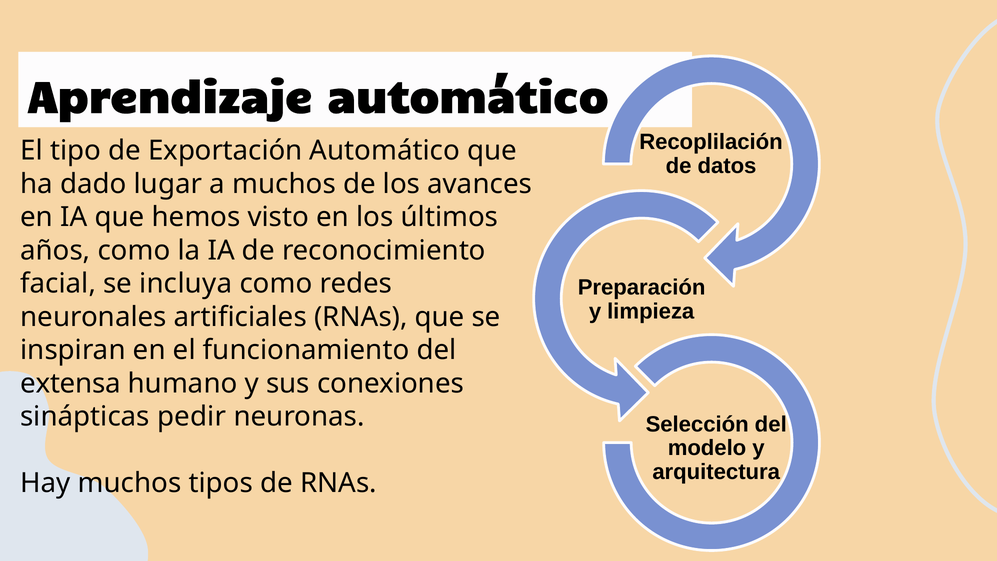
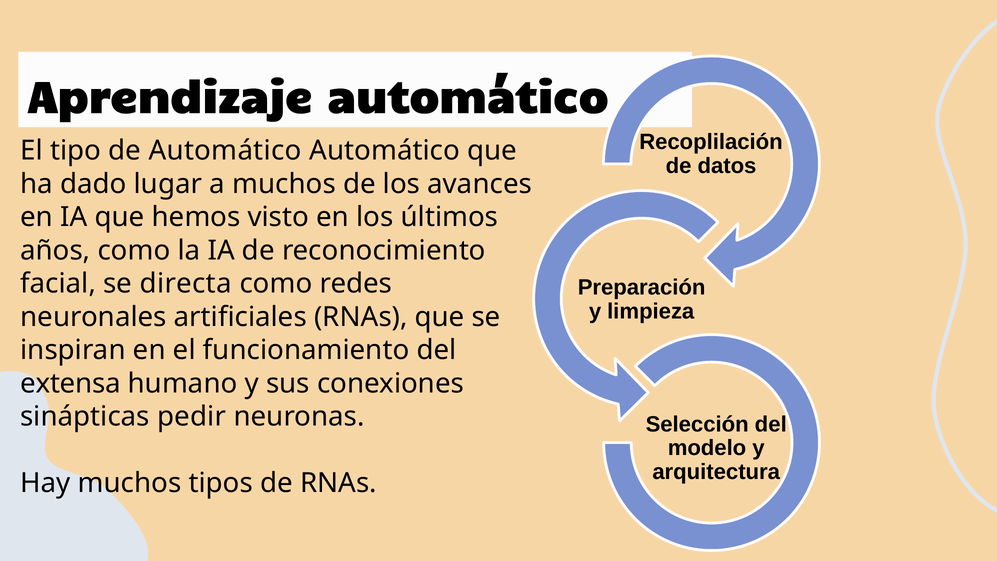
de Exportación: Exportación -> Automático
incluya: incluya -> directa
